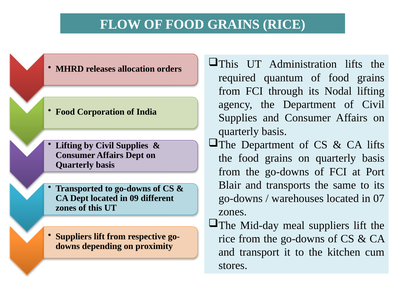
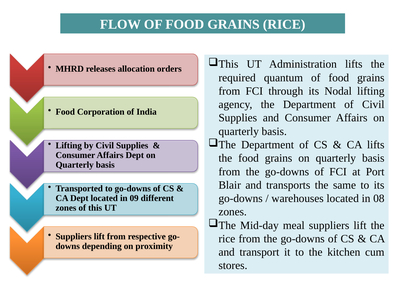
07: 07 -> 08
